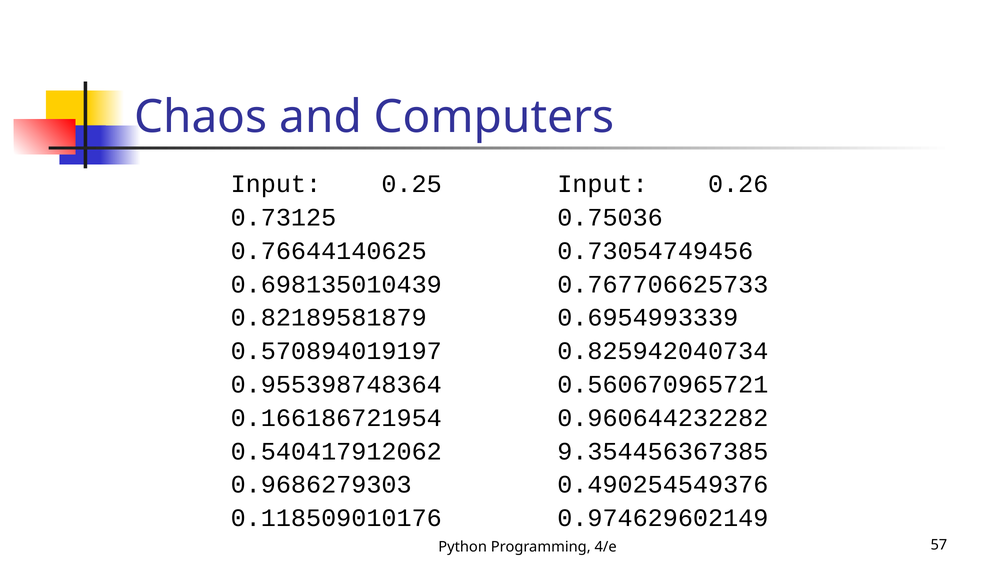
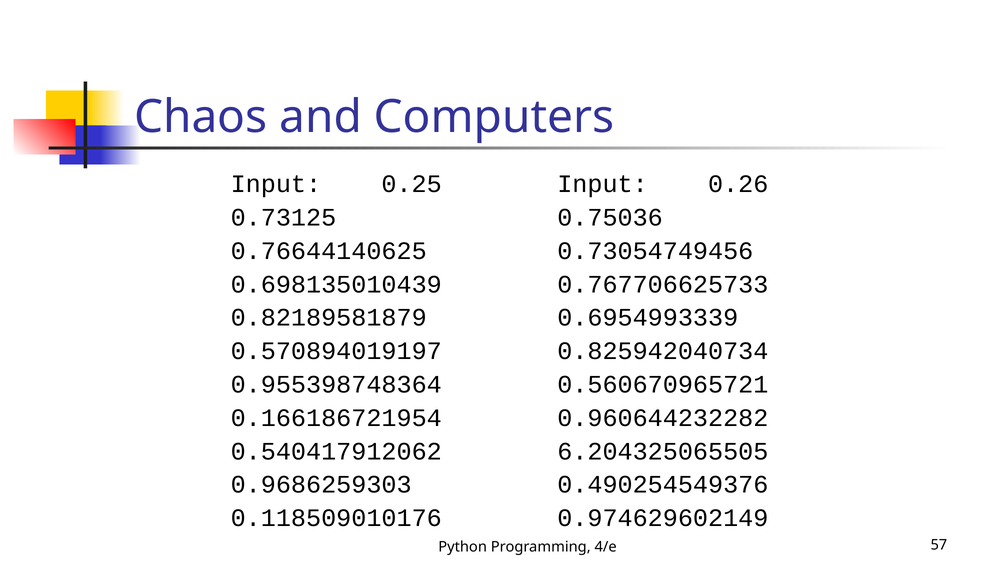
9.354456367385: 9.354456367385 -> 6.204325065505
0.9686279303: 0.9686279303 -> 0.9686259303
